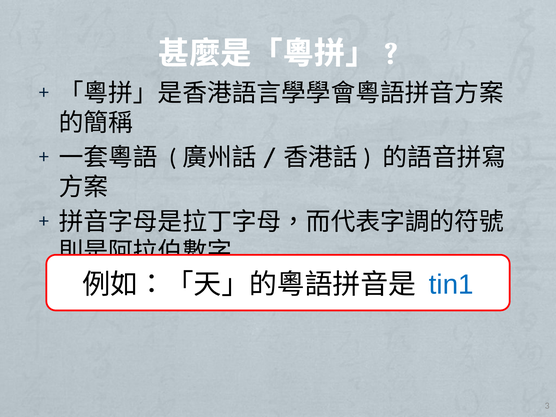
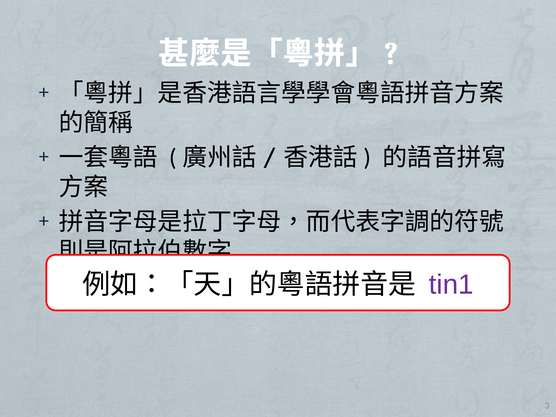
tin1 colour: blue -> purple
